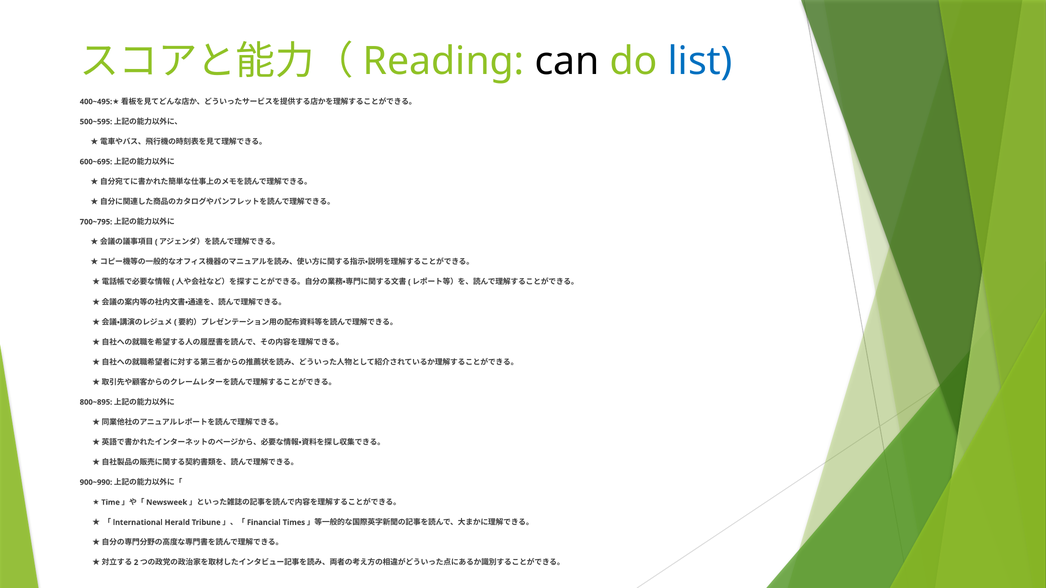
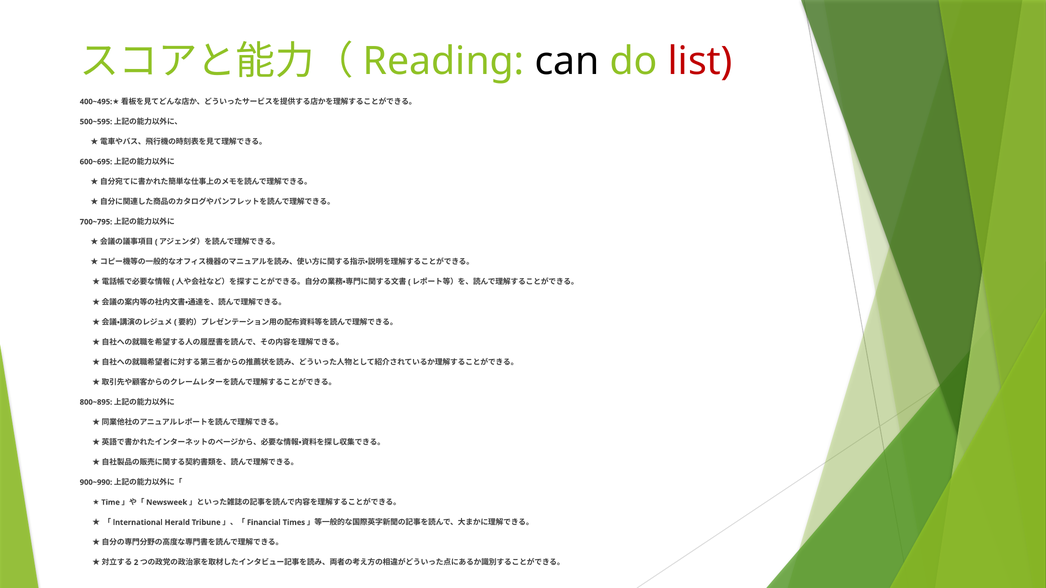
list colour: blue -> red
